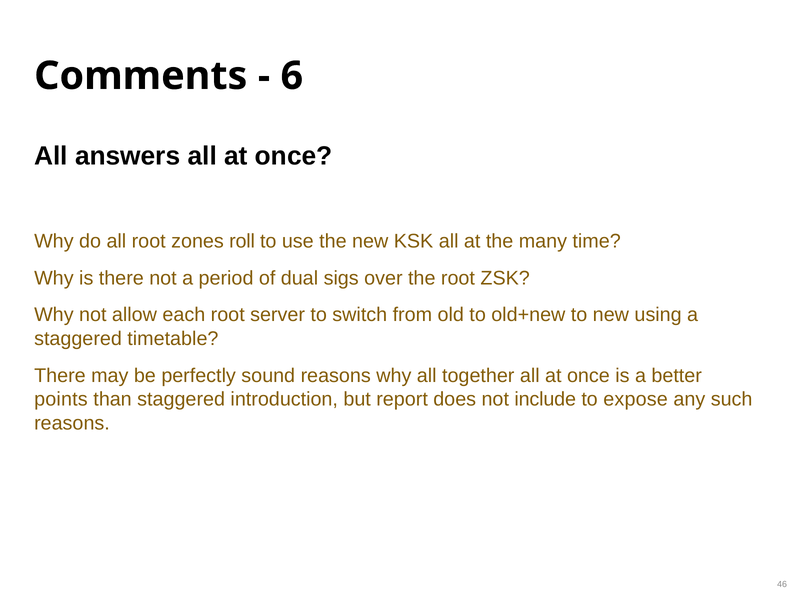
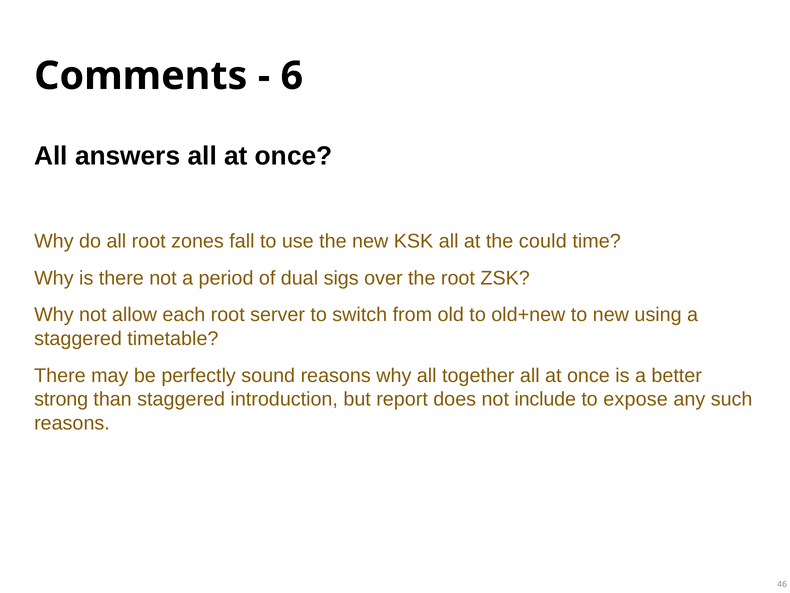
roll: roll -> fall
many: many -> could
points: points -> strong
